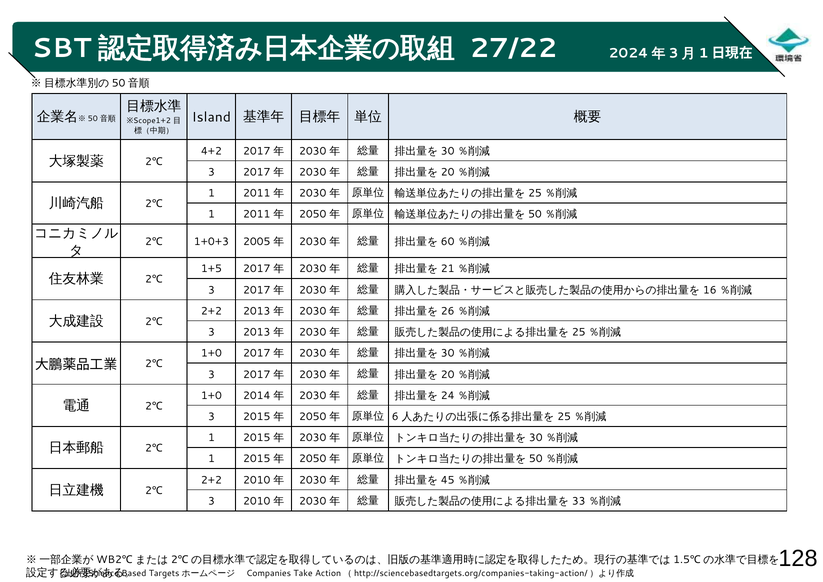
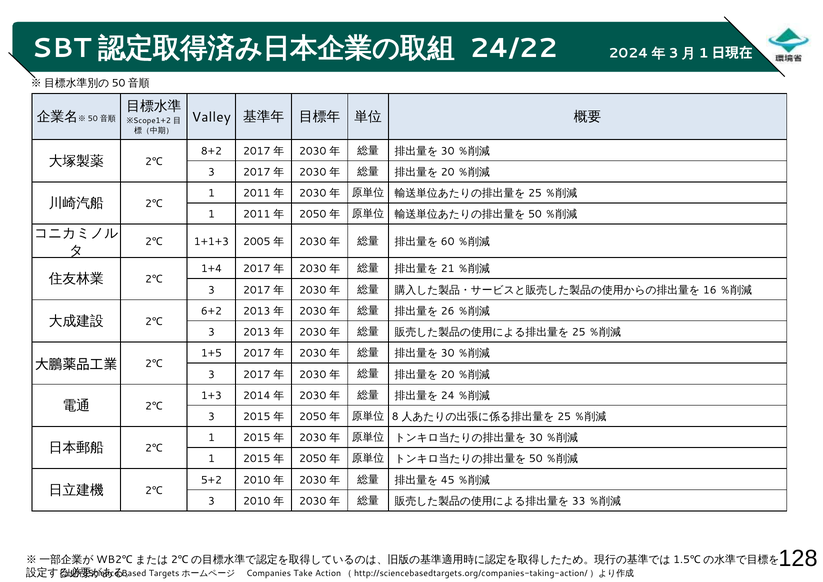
27/22: 27/22 -> 24/22
Island: Island -> Valley
4+2: 4+2 -> 8+2
1+0+3: 1+0+3 -> 1+1+3
1+5: 1+5 -> 1+4
2+2 at (211, 311): 2+2 -> 6+2
1+0 at (211, 353): 1+0 -> 1+5
1+0 at (211, 396): 1+0 -> 1+3
6: 6 -> 8
2+2 at (211, 480): 2+2 -> 5+2
